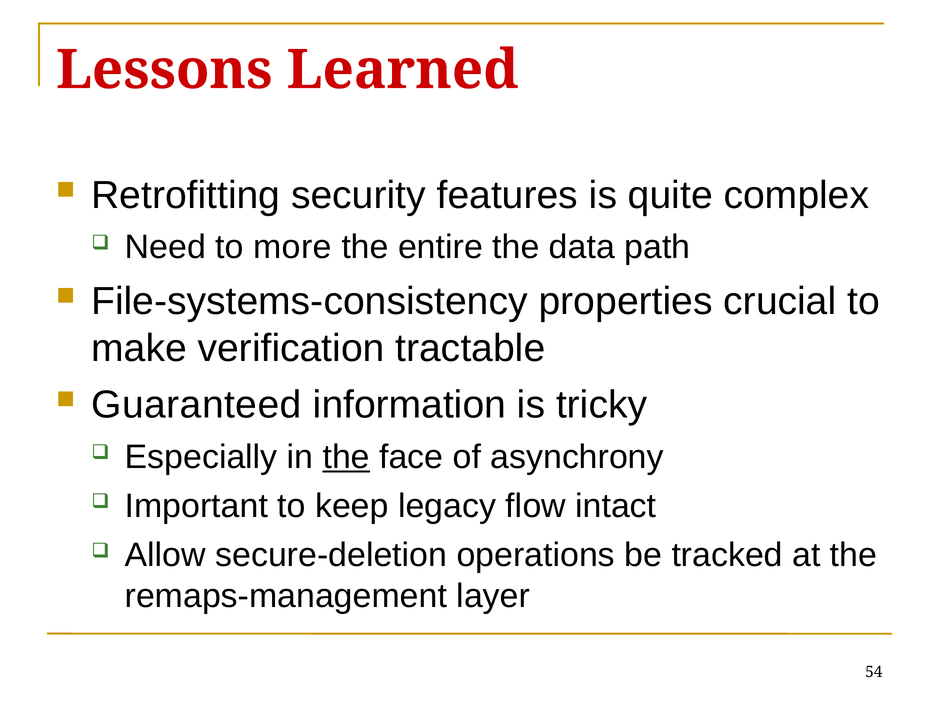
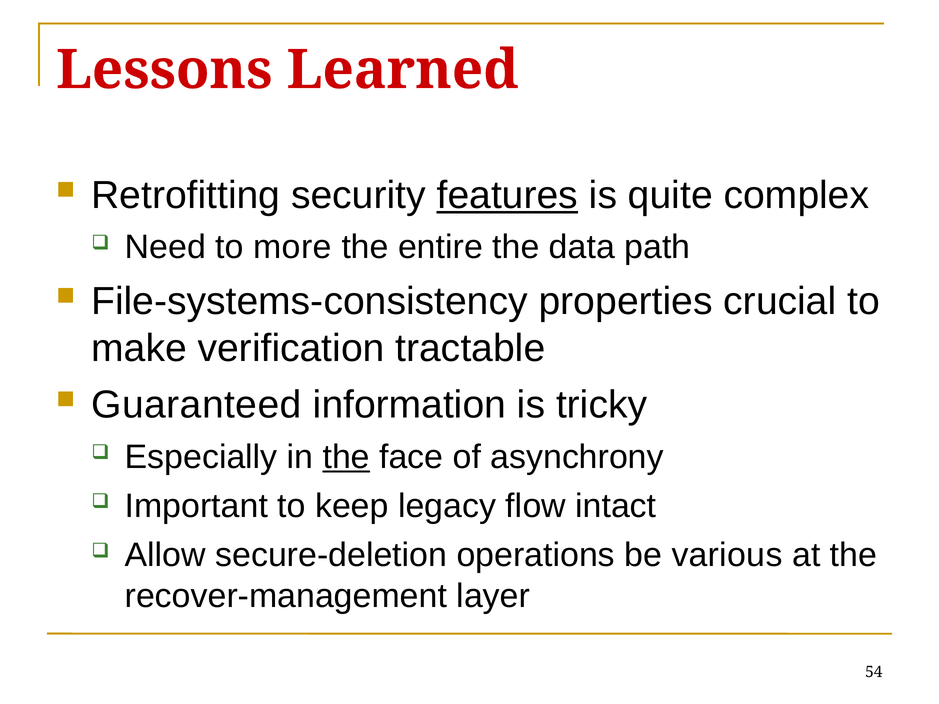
features underline: none -> present
tracked: tracked -> various
remaps-management: remaps-management -> recover-management
